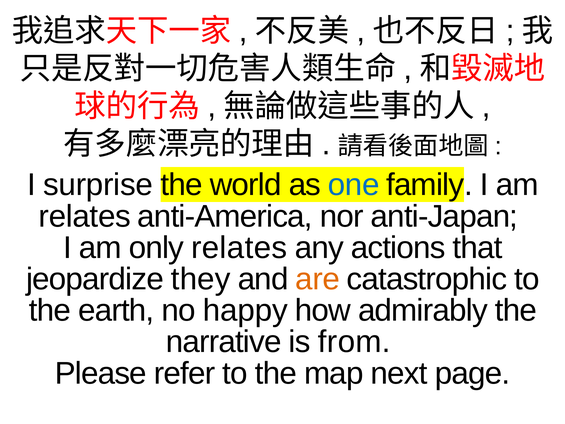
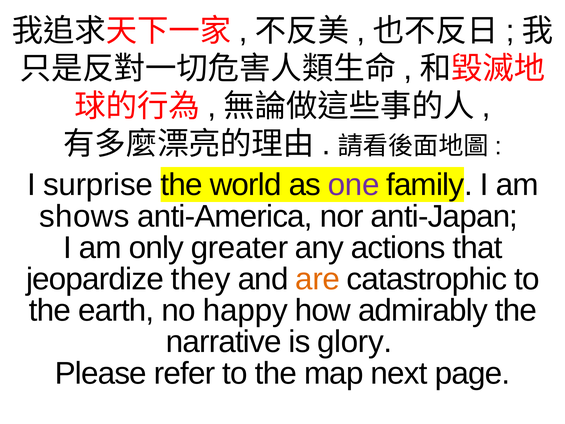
one colour: blue -> purple
relates at (85, 216): relates -> shows
only relates: relates -> greater
from: from -> glory
